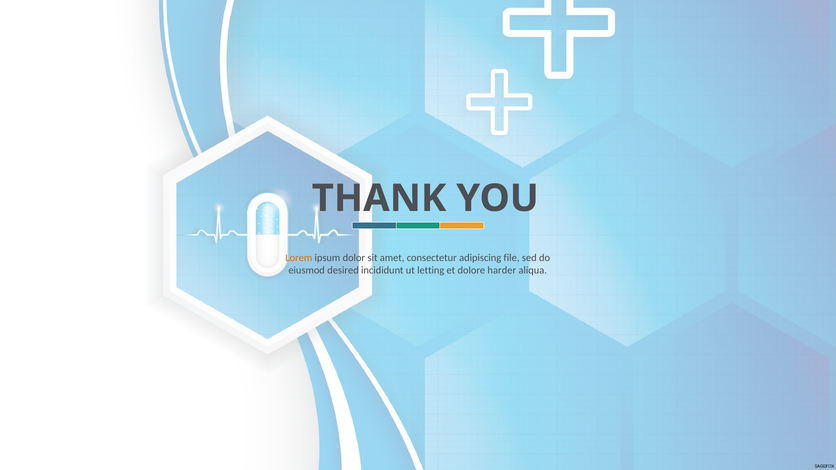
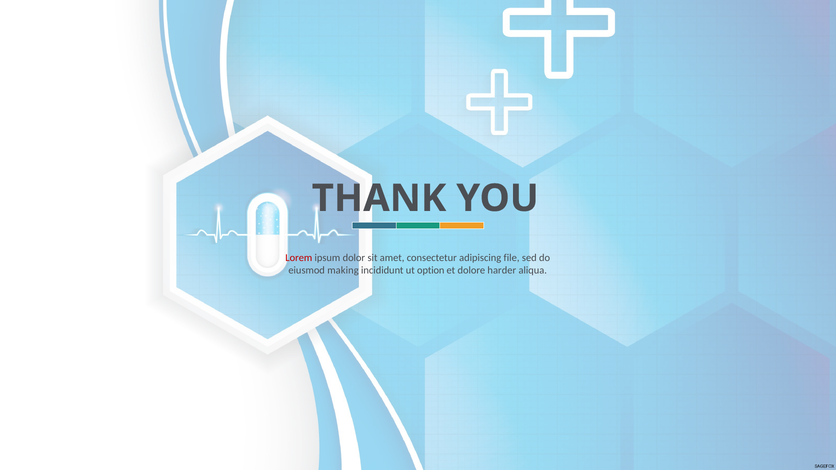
Lorem colour: orange -> red
desired: desired -> making
letting: letting -> option
